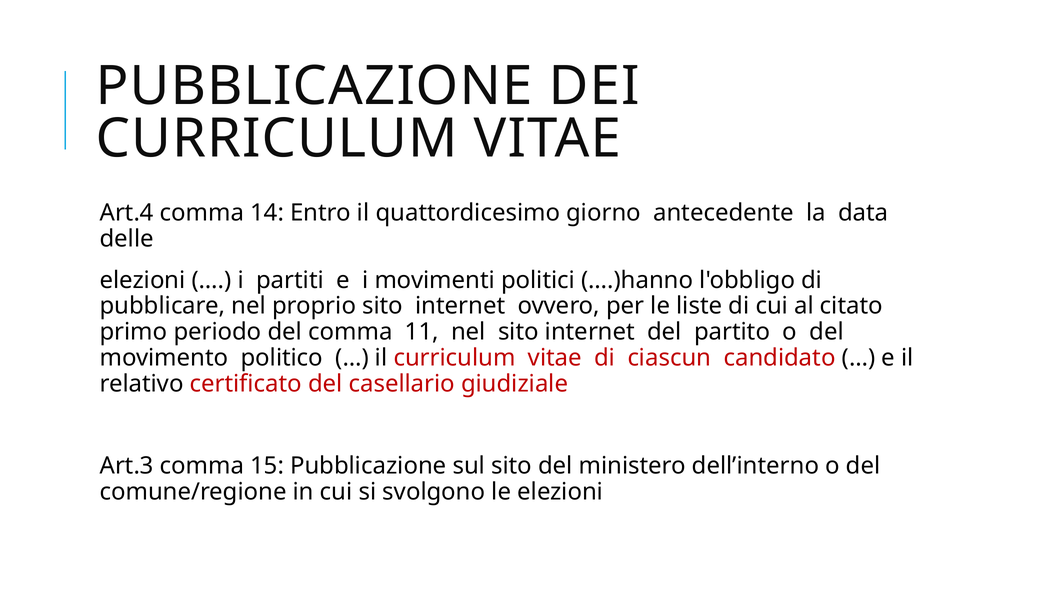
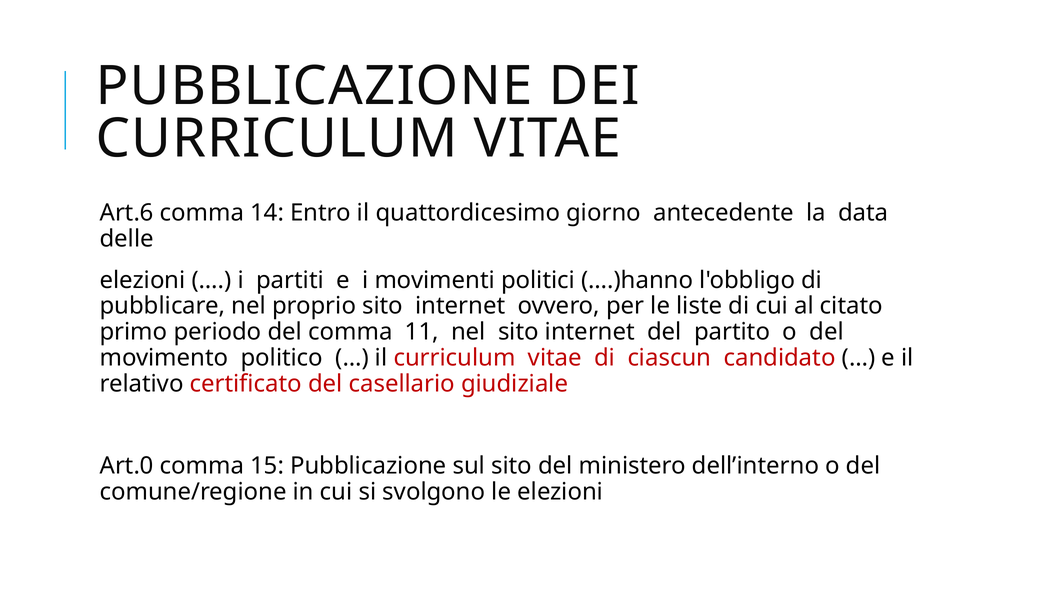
Art.4: Art.4 -> Art.6
Art.3: Art.3 -> Art.0
